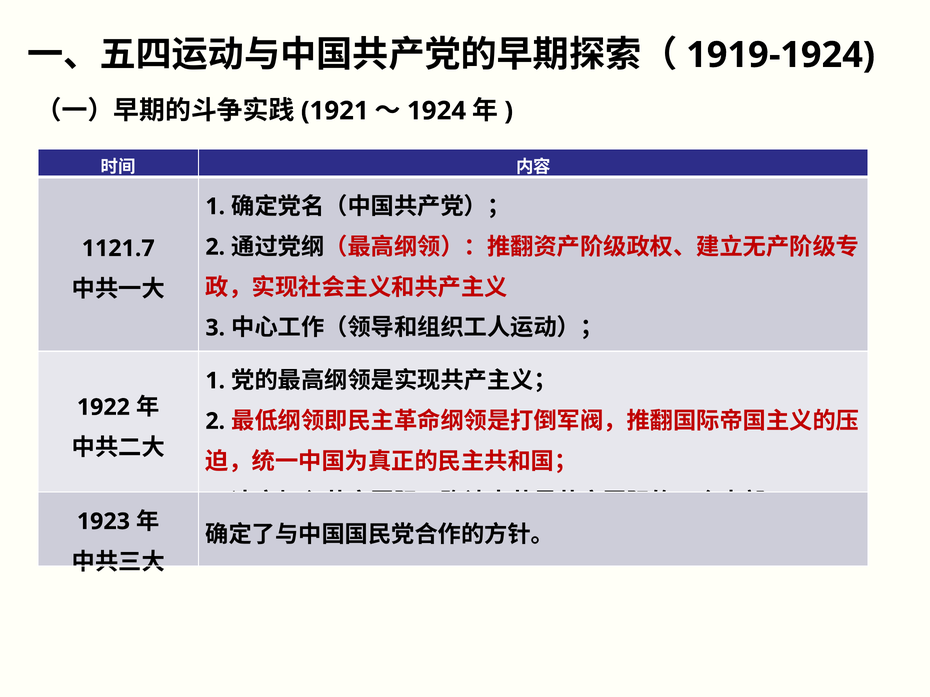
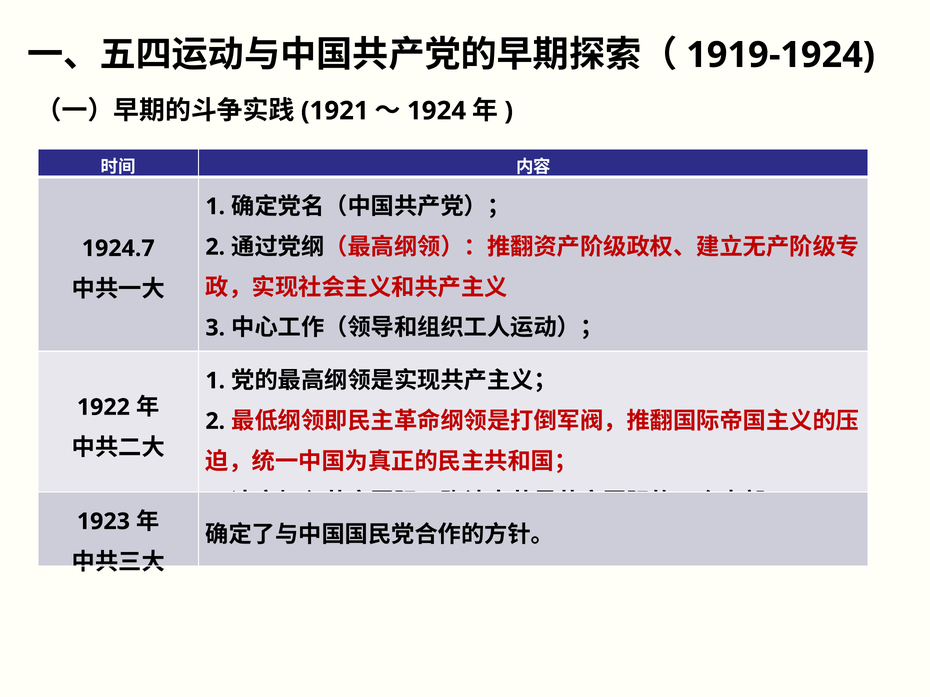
1121.7: 1121.7 -> 1924.7
